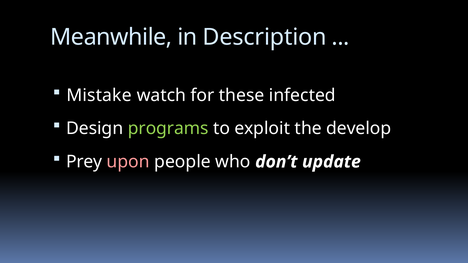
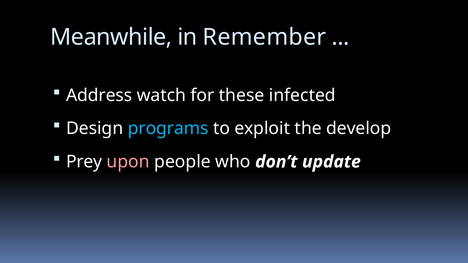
Description: Description -> Remember
Mistake: Mistake -> Address
programs colour: light green -> light blue
